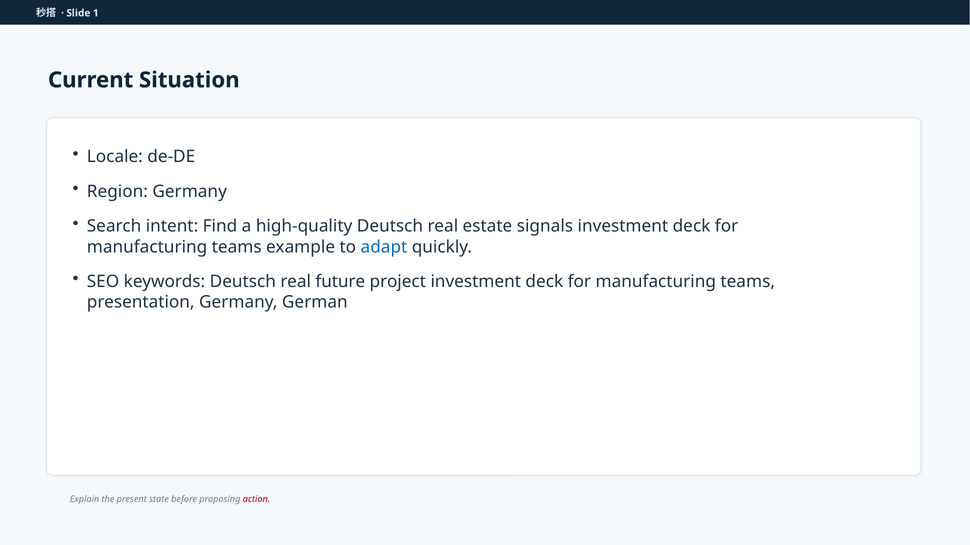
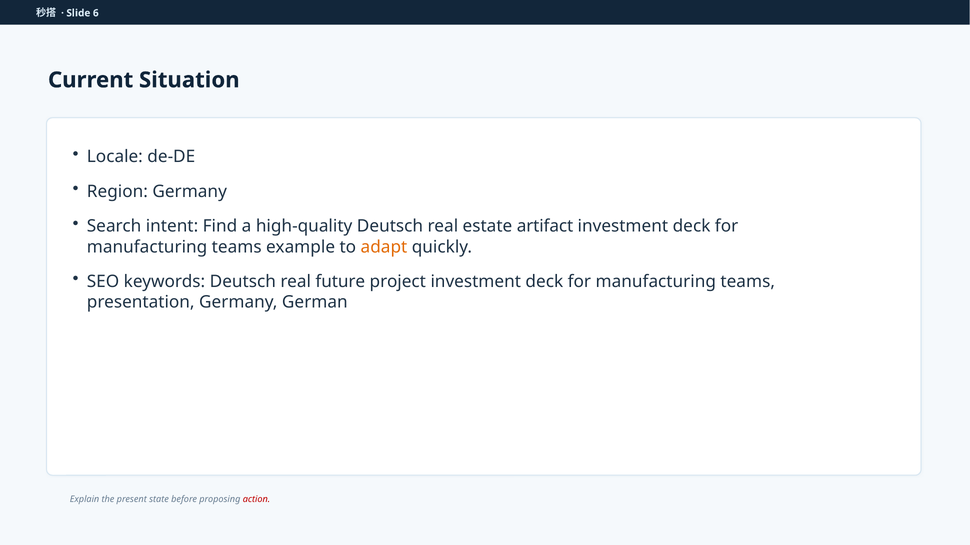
1: 1 -> 6
signals: signals -> artifact
adapt colour: blue -> orange
